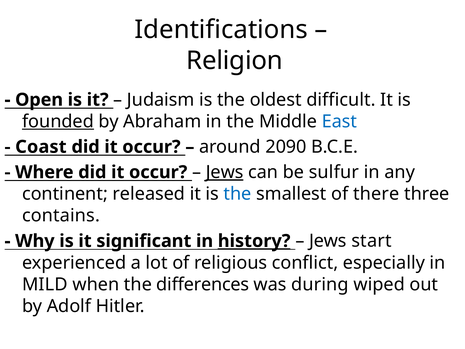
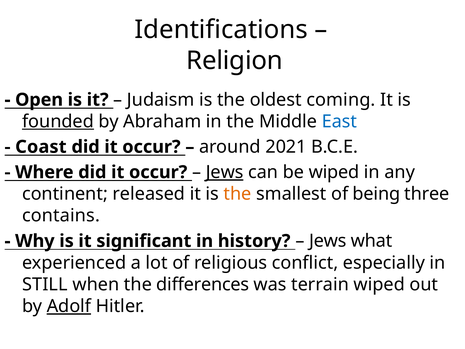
difficult: difficult -> coming
2090: 2090 -> 2021
be sulfur: sulfur -> wiped
the at (238, 194) colour: blue -> orange
there: there -> being
history underline: present -> none
start: start -> what
MILD: MILD -> STILL
during: during -> terrain
Adolf underline: none -> present
